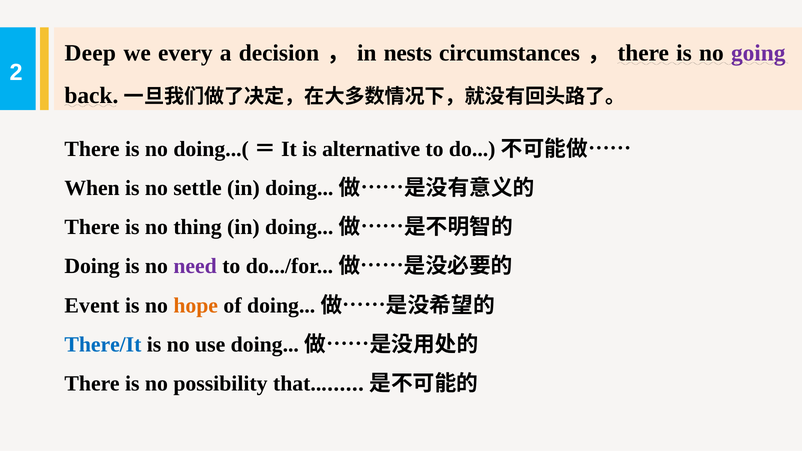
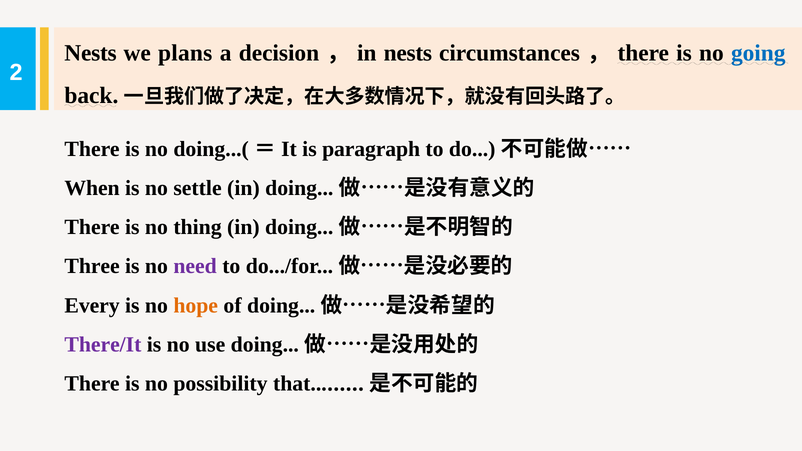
Deep at (90, 53): Deep -> Nests
every: every -> plans
going colour: purple -> blue
alternative: alternative -> paragraph
Doing at (92, 266): Doing -> Three
Event: Event -> Every
There/It colour: blue -> purple
